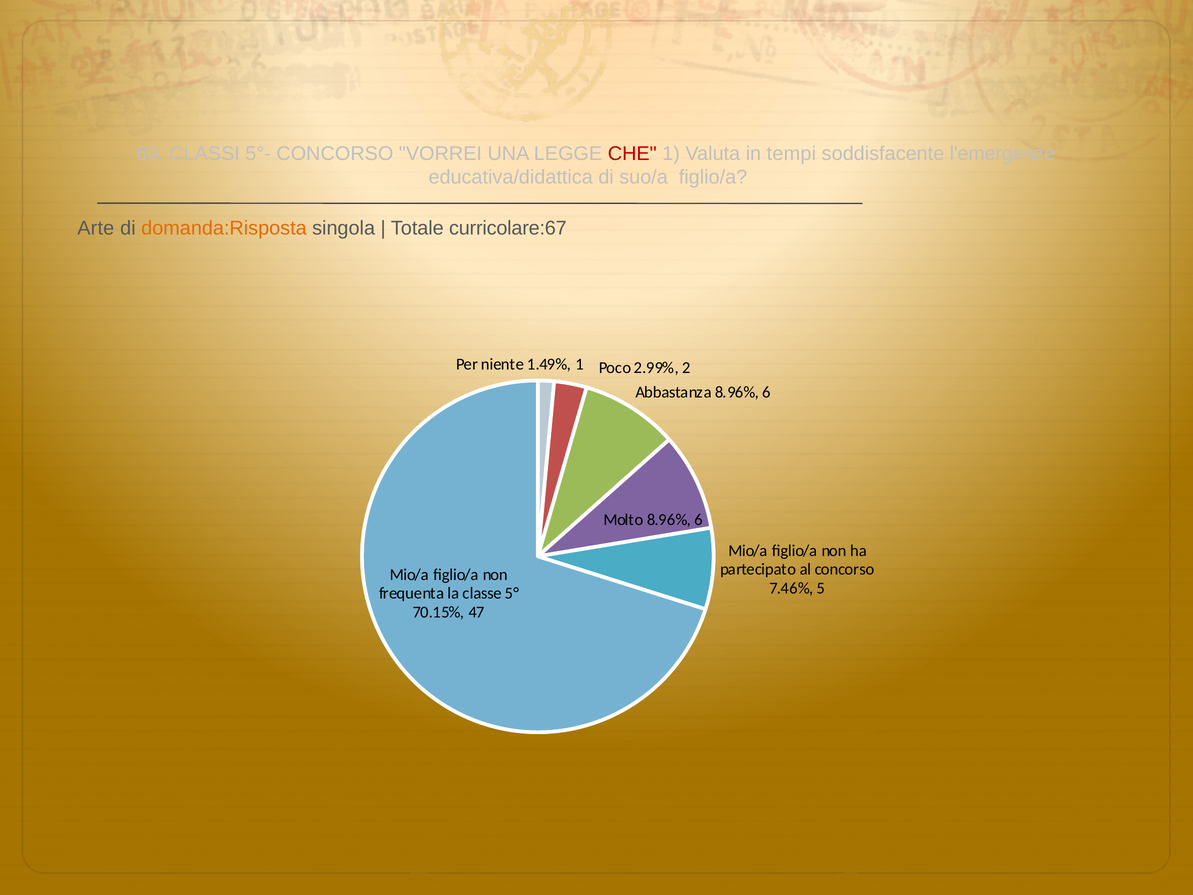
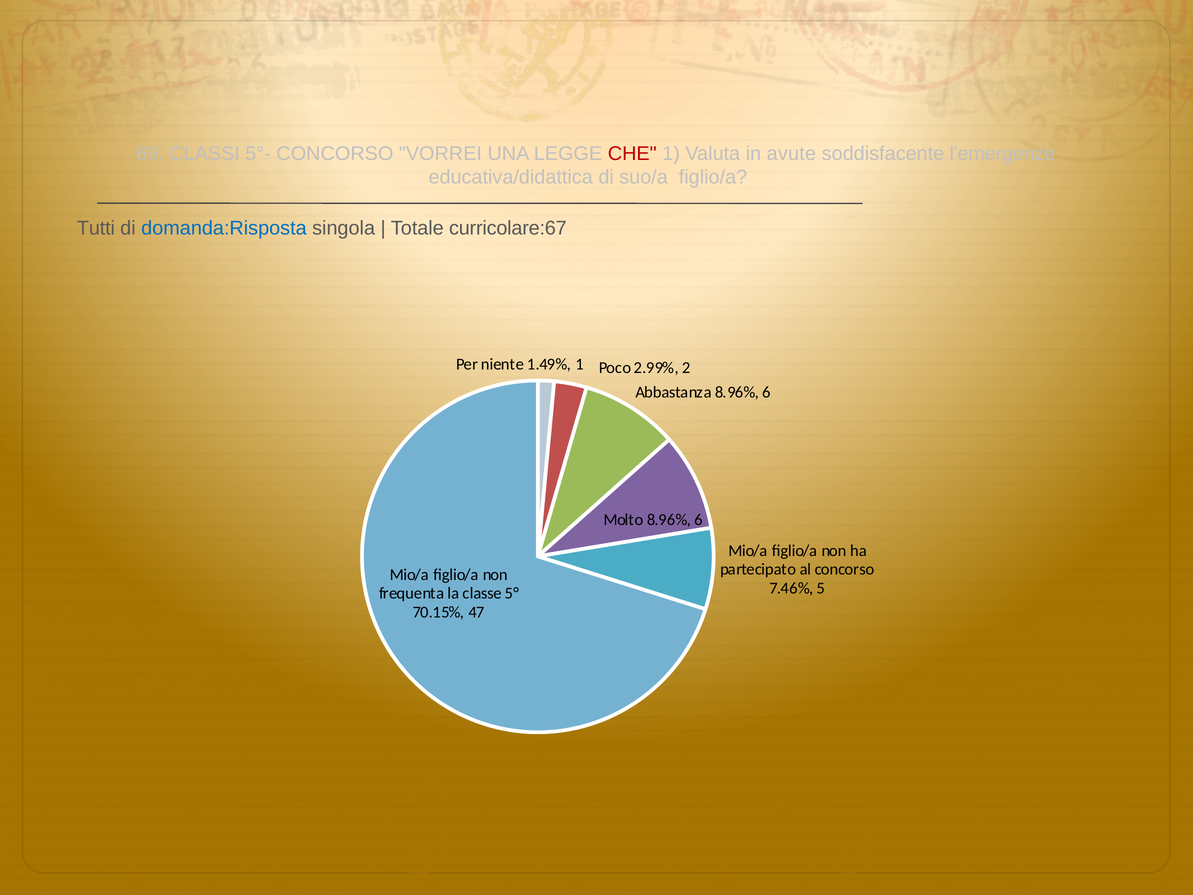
tempi: tempi -> avute
Arte: Arte -> Tutti
domanda:Risposta colour: orange -> blue
